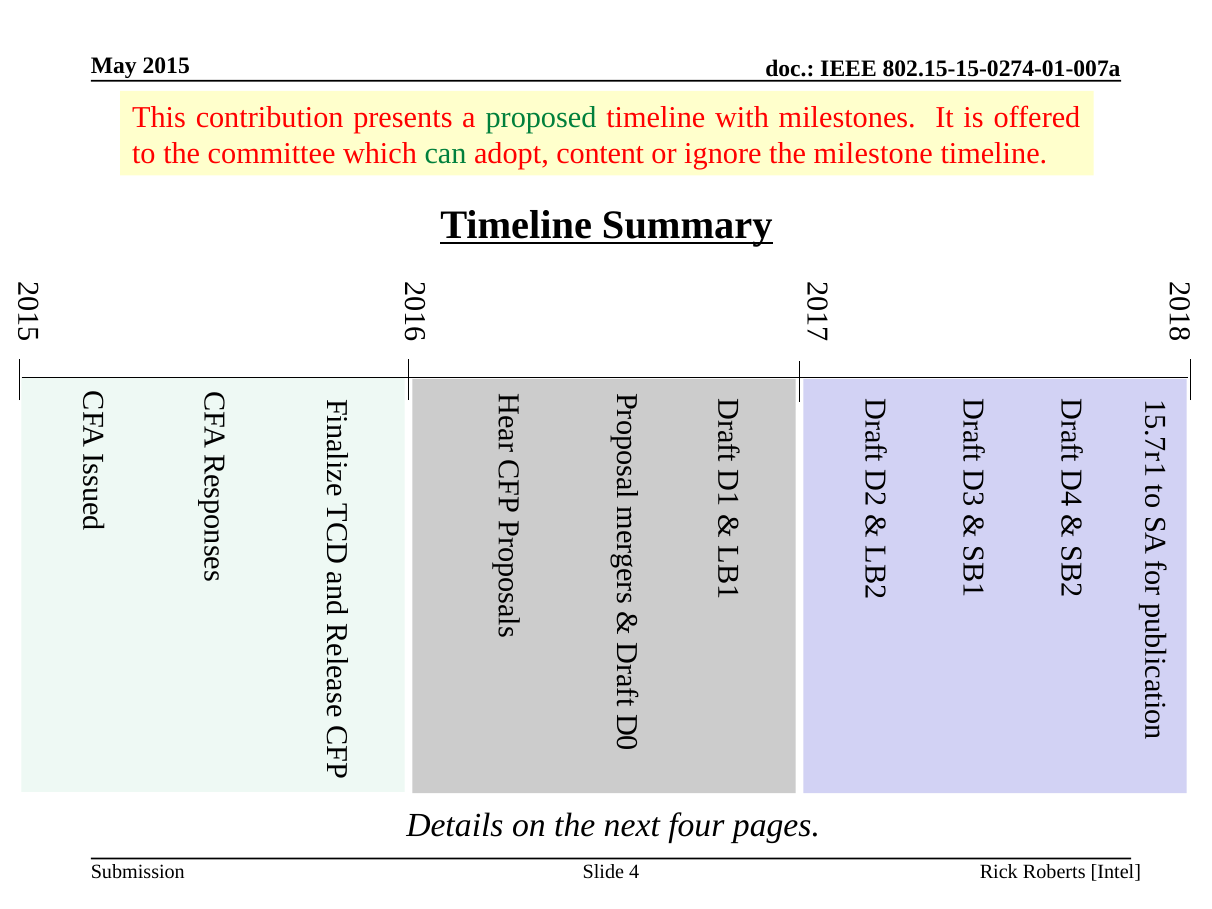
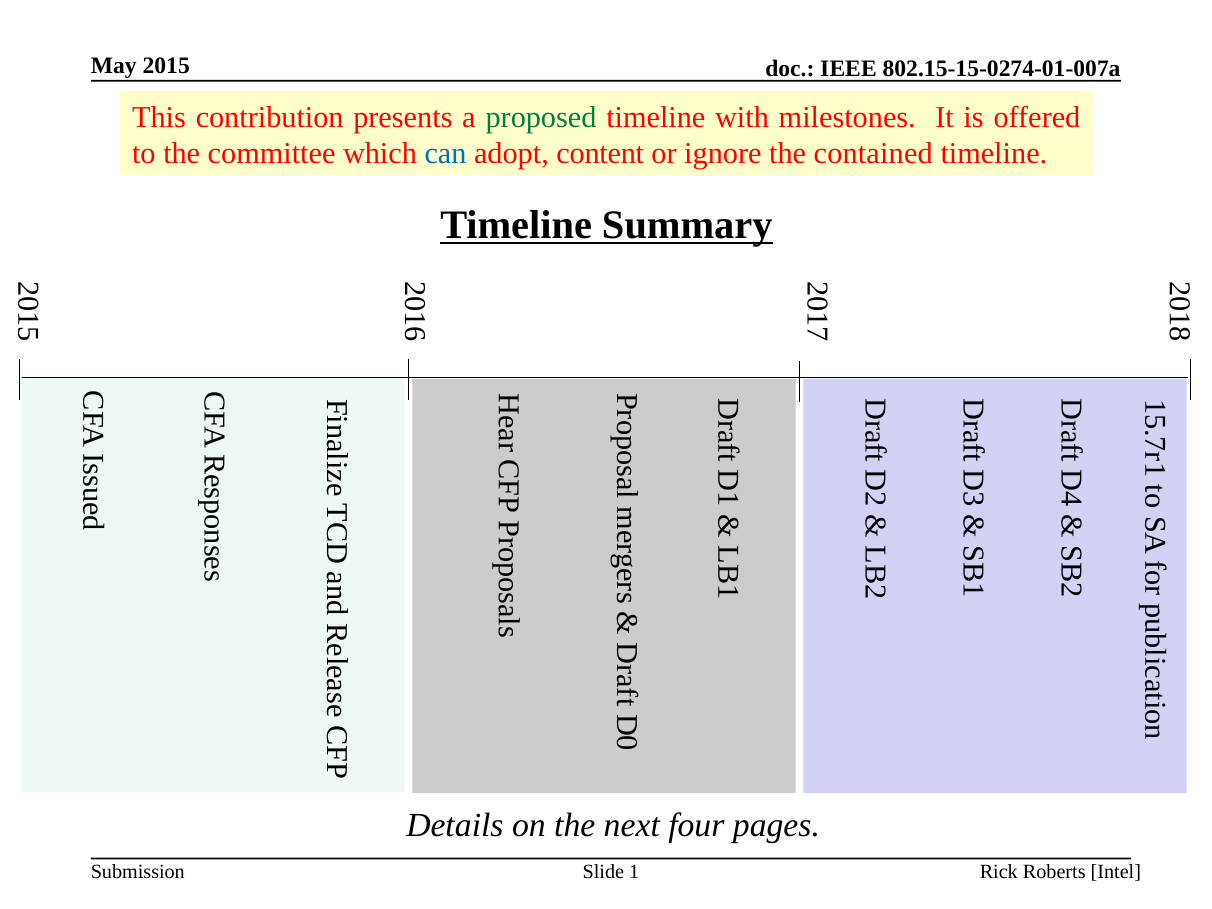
can colour: green -> blue
milestone: milestone -> contained
Slide 4: 4 -> 1
